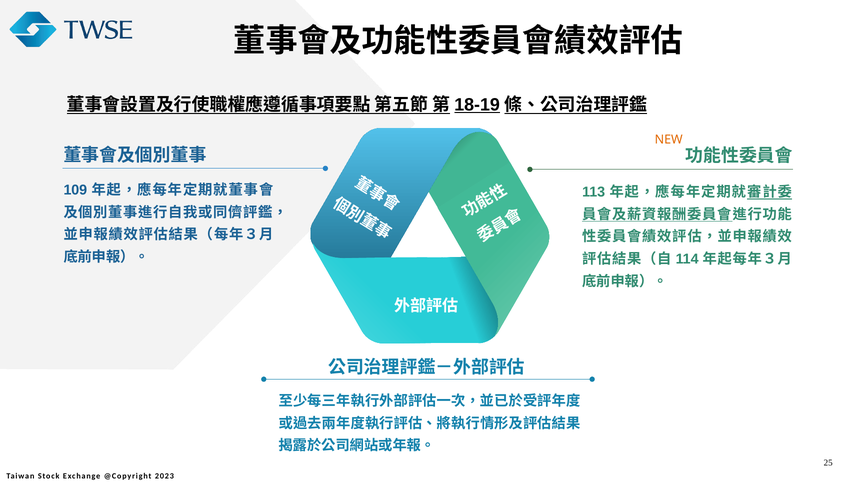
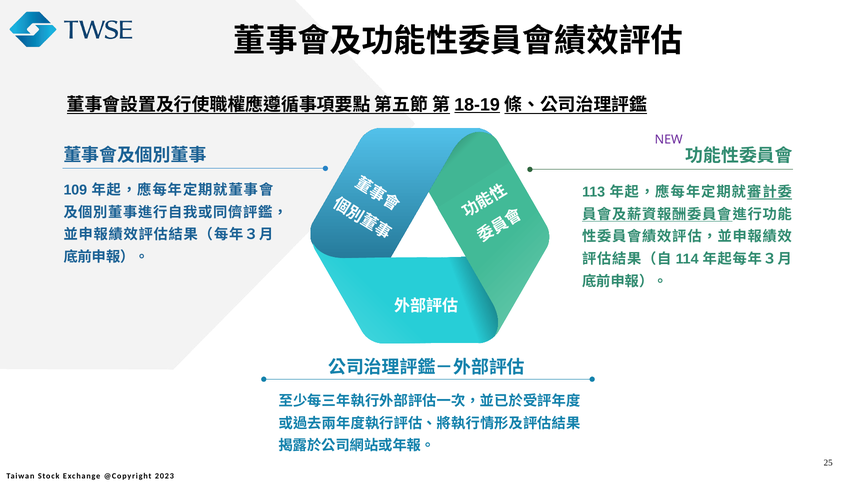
NEW colour: orange -> purple
